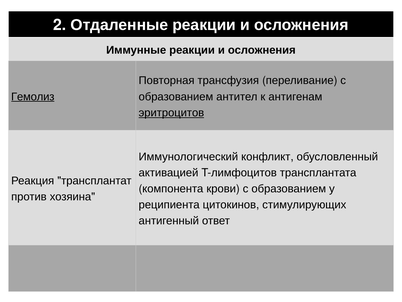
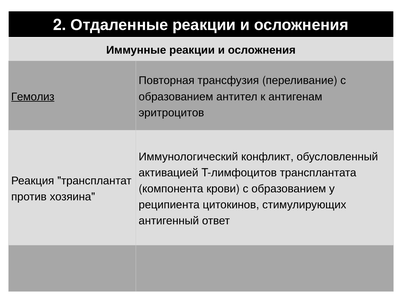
эритроцитов underline: present -> none
